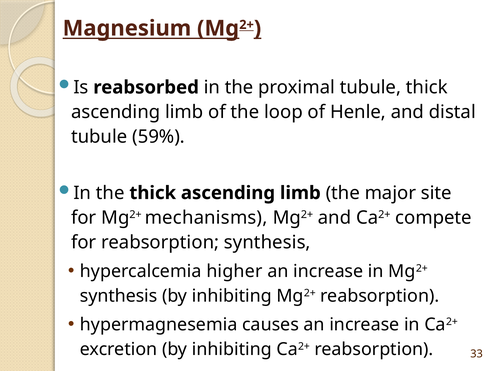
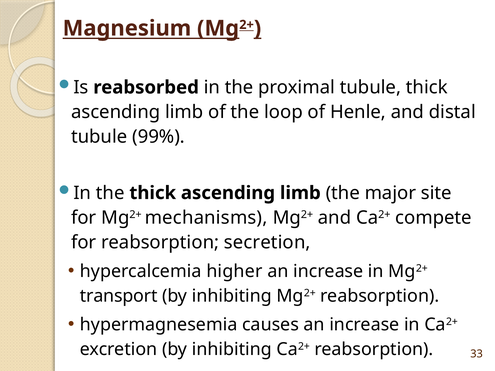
59%: 59% -> 99%
reabsorption synthesis: synthesis -> secretion
synthesis at (119, 296): synthesis -> transport
